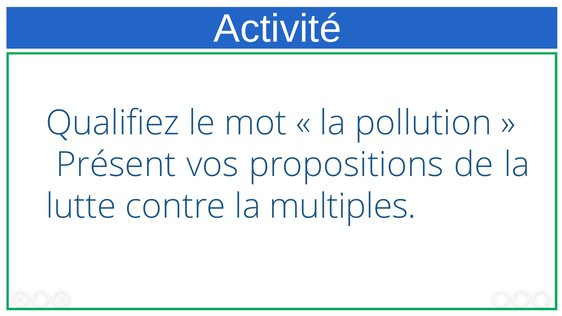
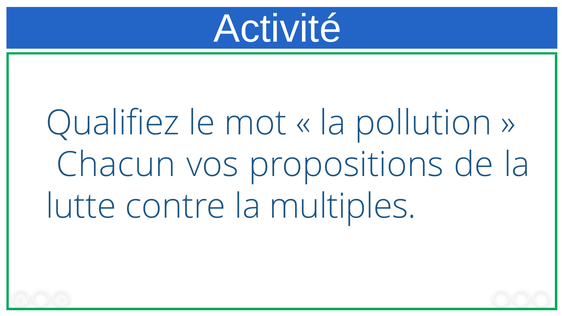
Présent: Présent -> Chacun
